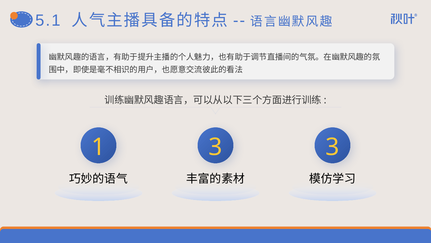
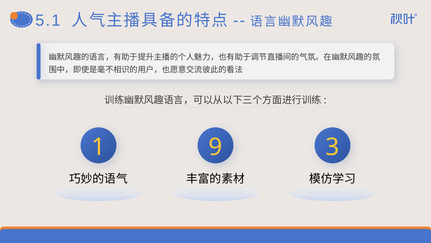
1 3: 3 -> 9
